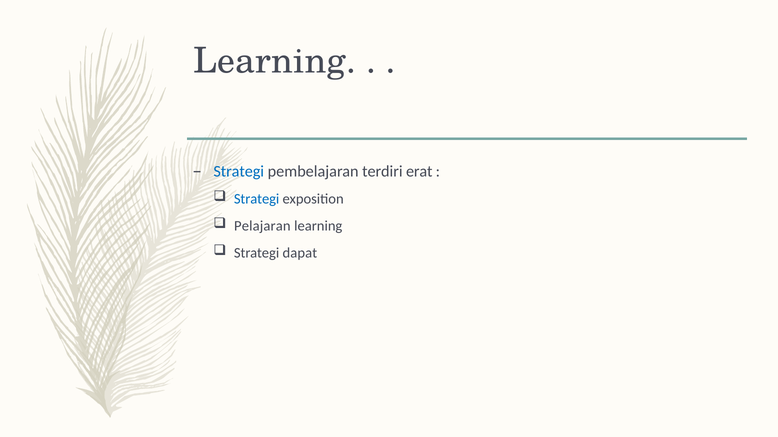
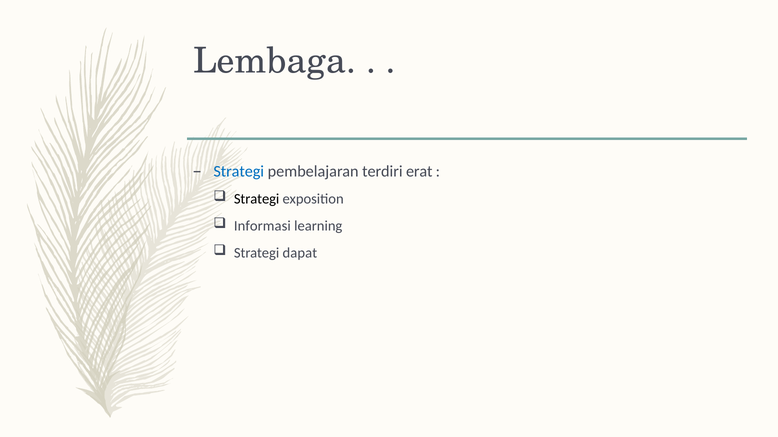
Learning at (275, 61): Learning -> Lembaga
Strategi at (257, 199) colour: blue -> black
Pelajaran: Pelajaran -> Informasi
